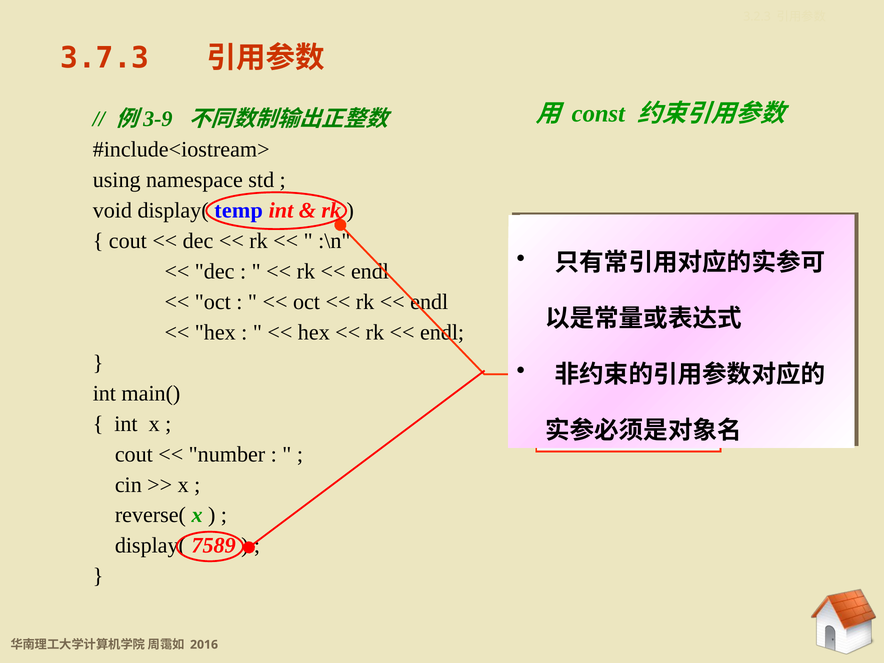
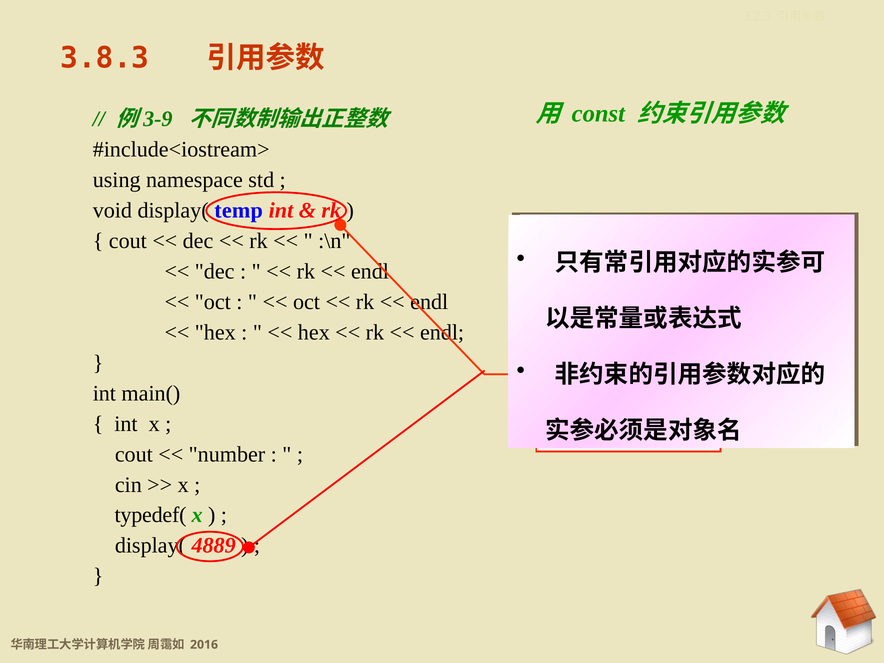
3.7.3: 3.7.3 -> 3.8.3
reverse(: reverse( -> typedef(
7589: 7589 -> 4889
